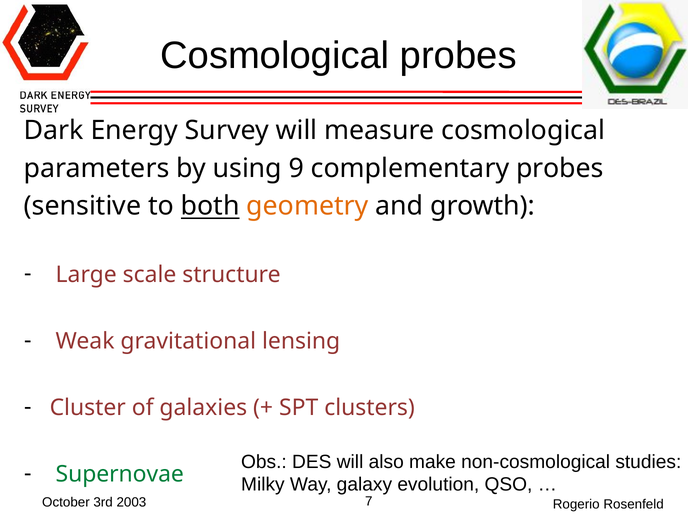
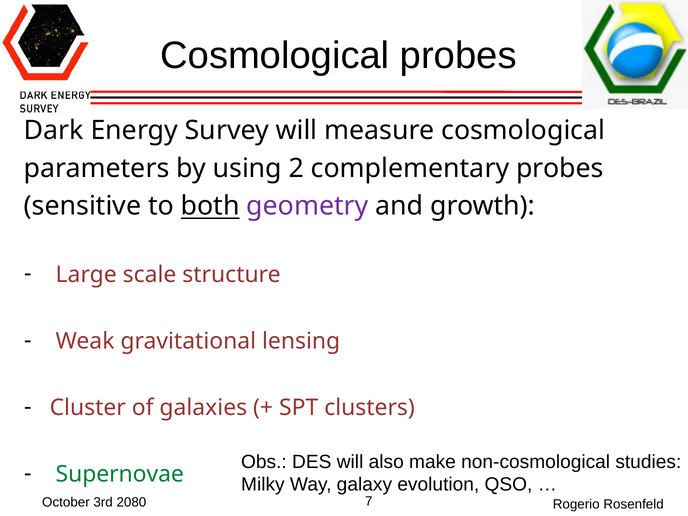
9: 9 -> 2
geometry colour: orange -> purple
2003: 2003 -> 2080
